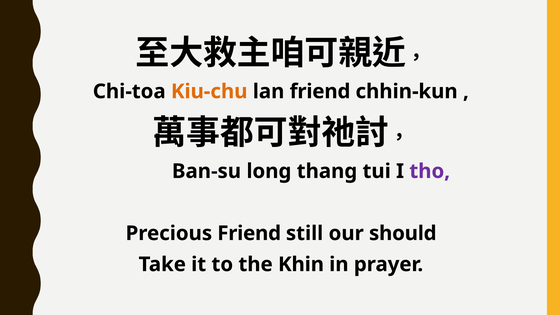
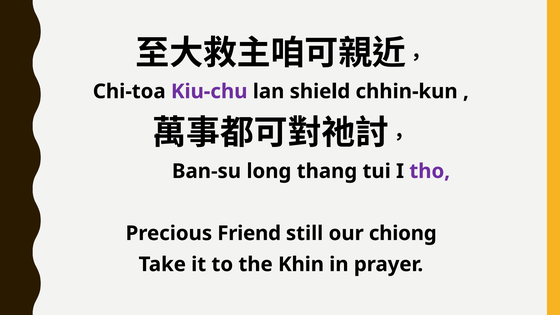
Kiu-chu colour: orange -> purple
lan friend: friend -> shield
should: should -> chiong
